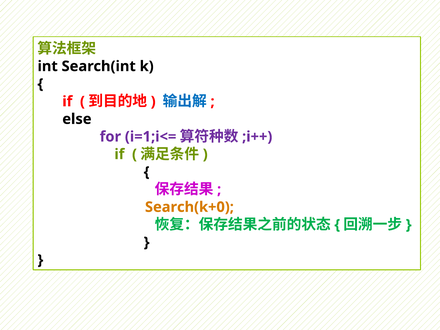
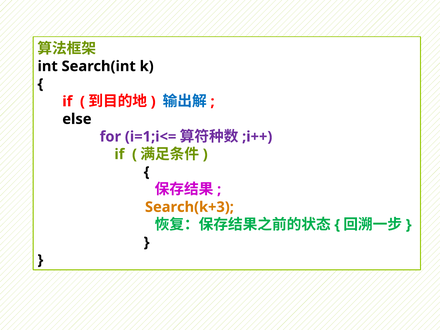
Search(k+0: Search(k+0 -> Search(k+3
